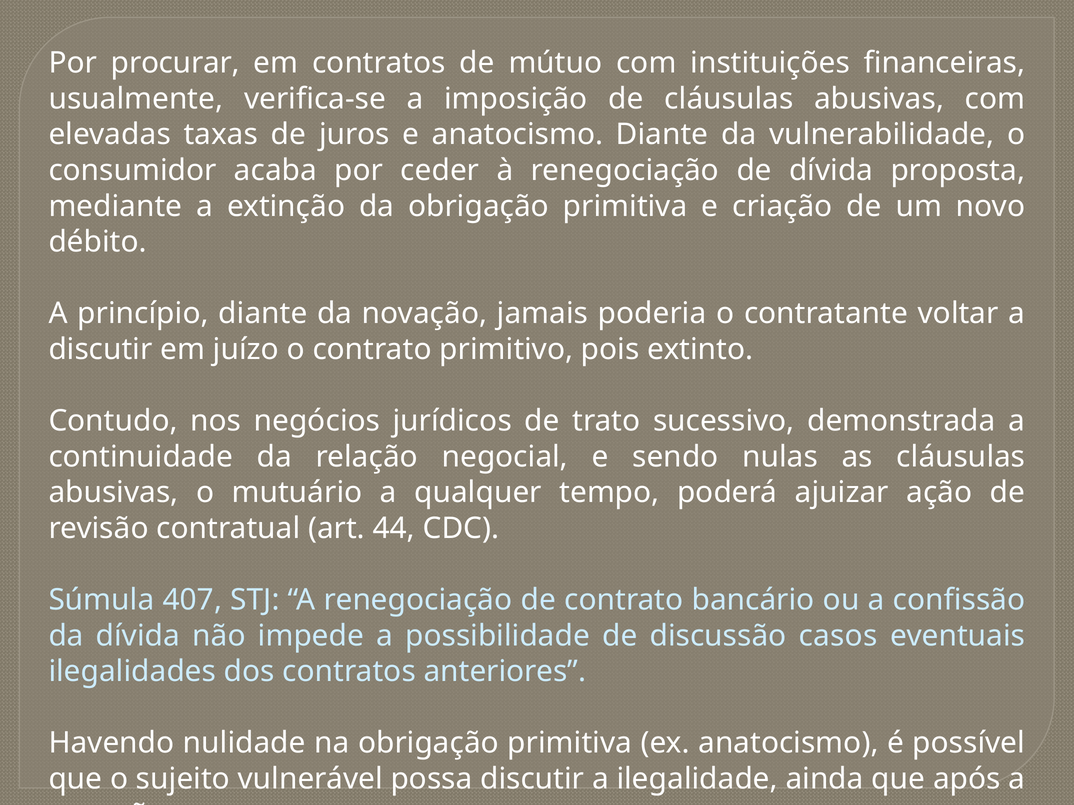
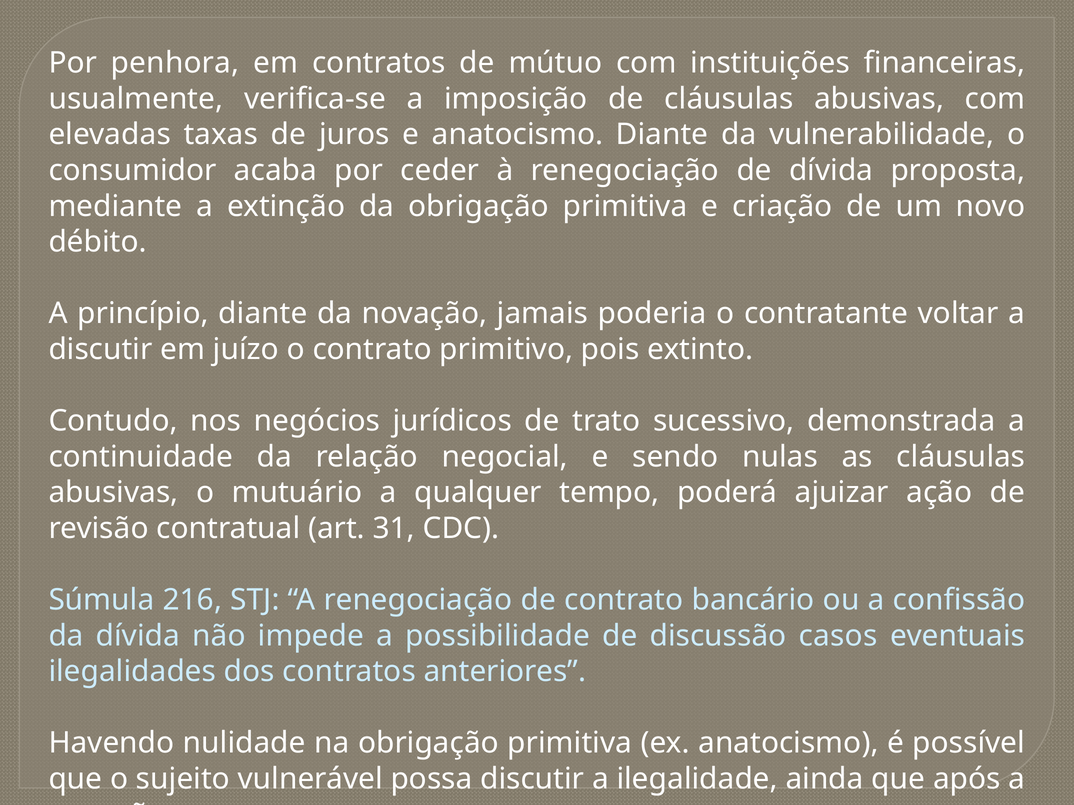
procurar: procurar -> penhora
44: 44 -> 31
407: 407 -> 216
